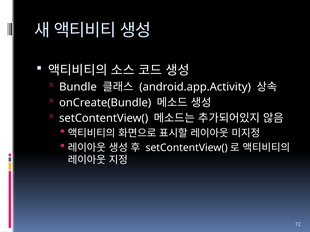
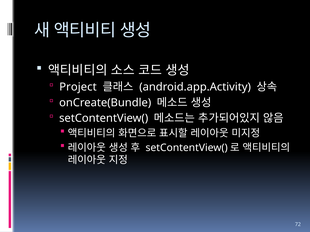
Bundle: Bundle -> Project
